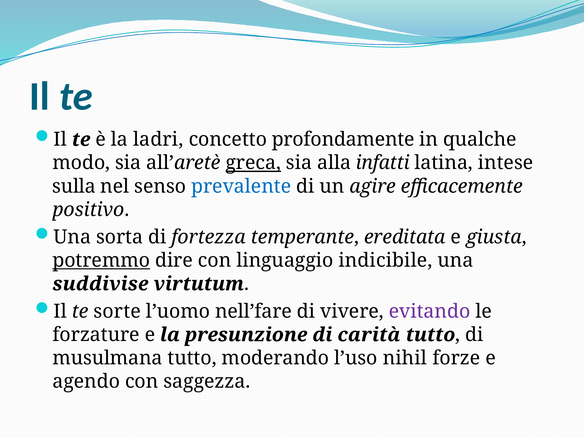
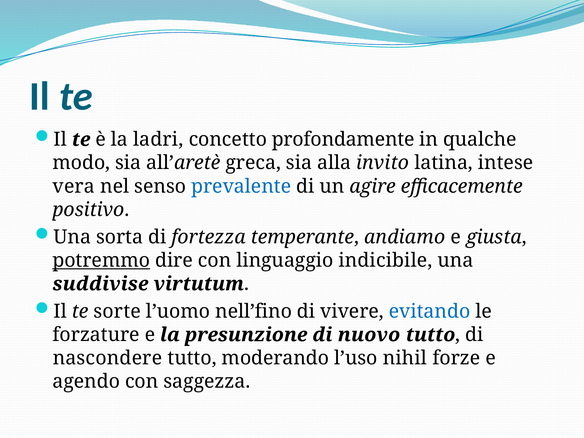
greca underline: present -> none
infatti: infatti -> invito
sulla: sulla -> vera
ereditata: ereditata -> andiamo
nell’fare: nell’fare -> nell’fino
evitando colour: purple -> blue
carità: carità -> nuovo
musulmana: musulmana -> nascondere
